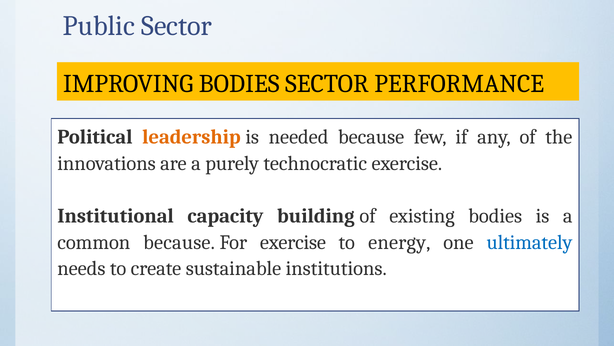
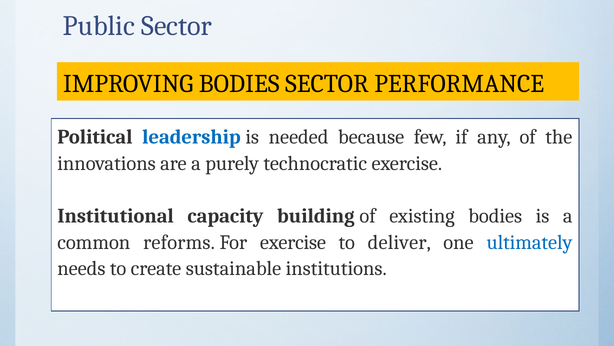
leadership colour: orange -> blue
common because: because -> reforms
energy: energy -> deliver
